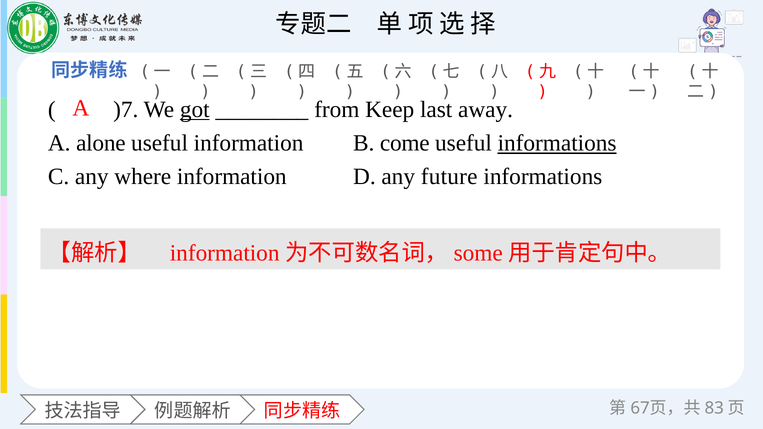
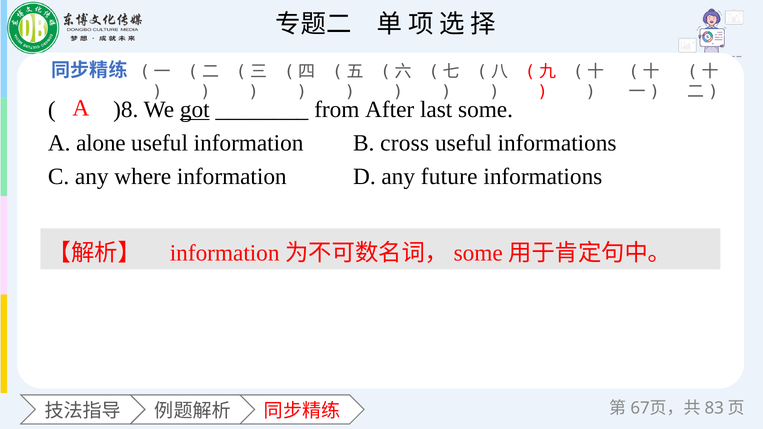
)7: )7 -> )8
Keep: Keep -> After
away: away -> some
come: come -> cross
informations at (557, 143) underline: present -> none
